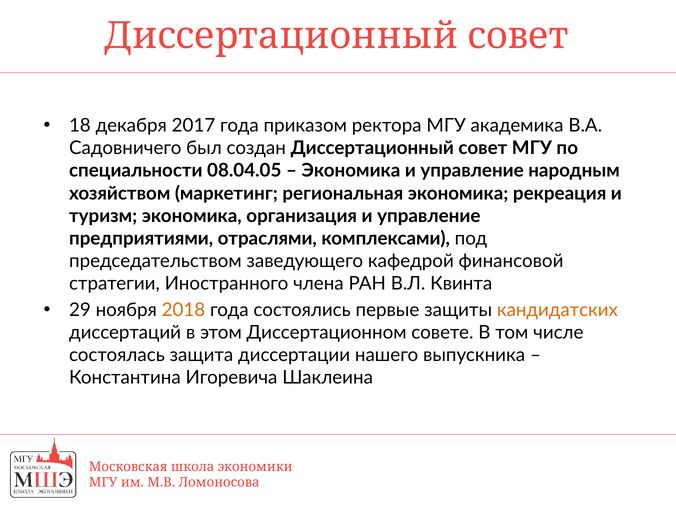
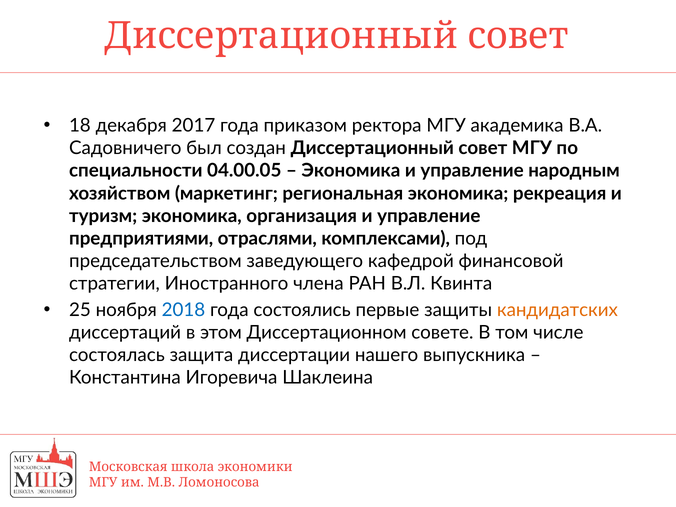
08.04.05: 08.04.05 -> 04.00.05
29: 29 -> 25
2018 colour: orange -> blue
